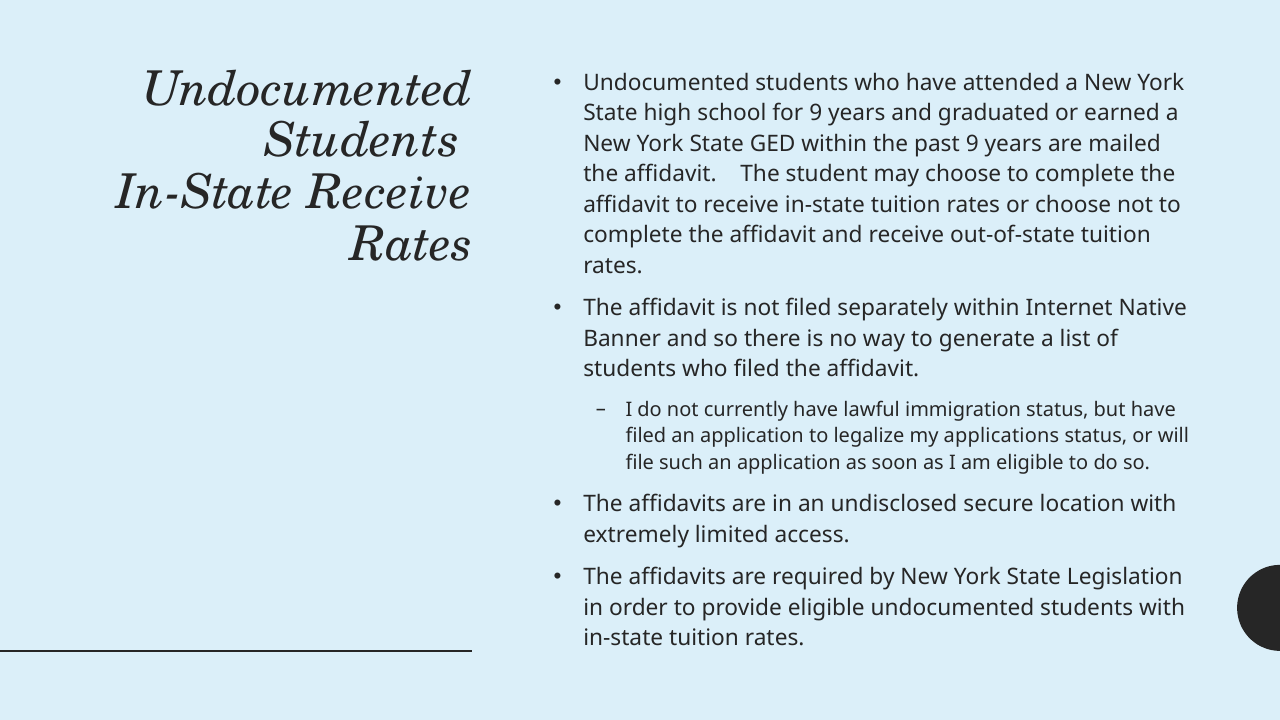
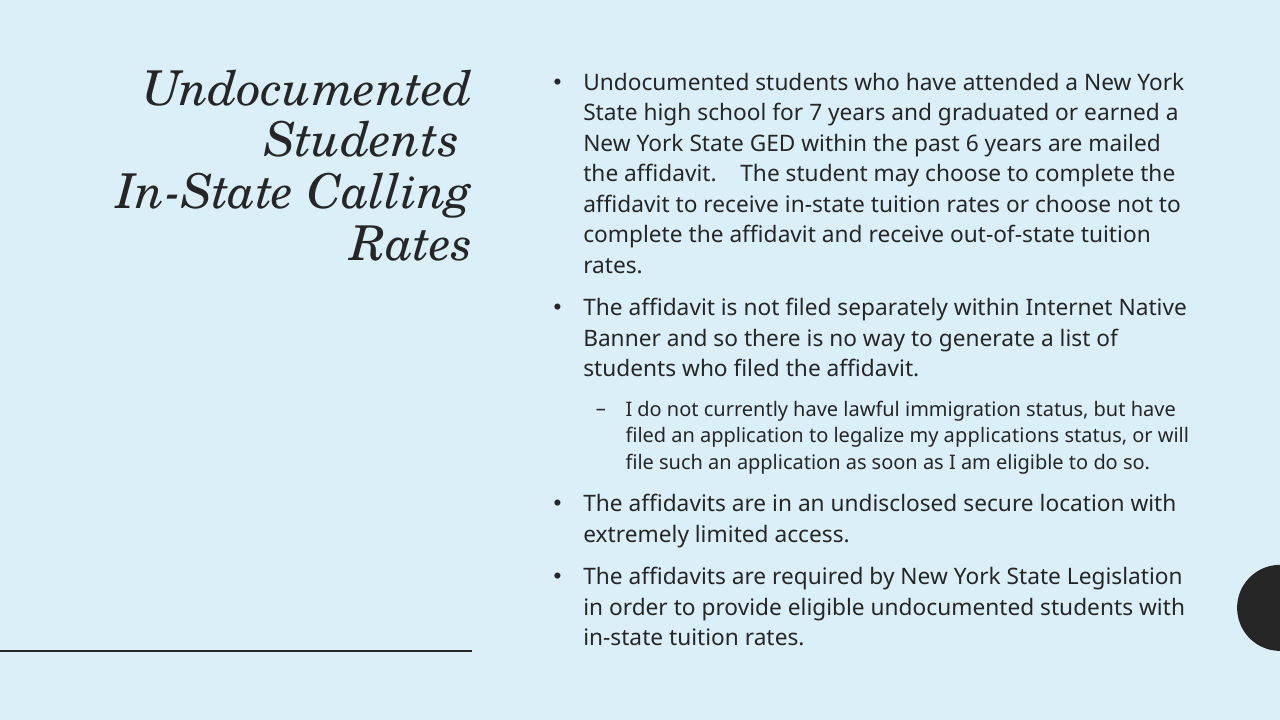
for 9: 9 -> 7
past 9: 9 -> 6
In-State Receive: Receive -> Calling
